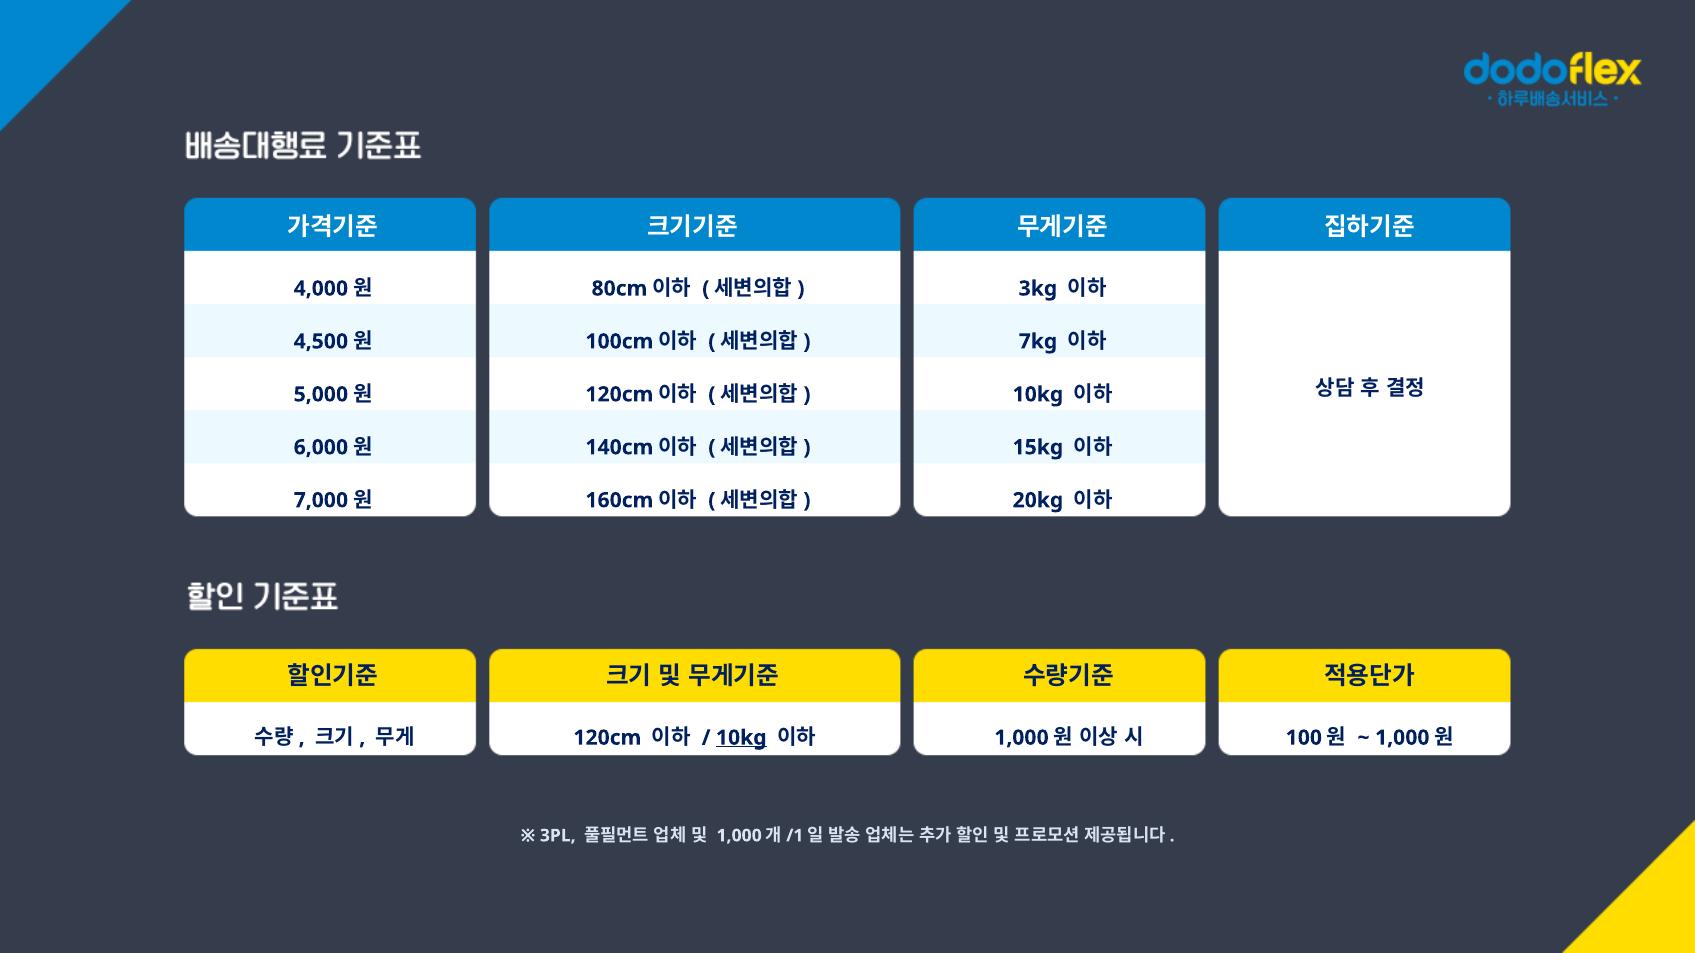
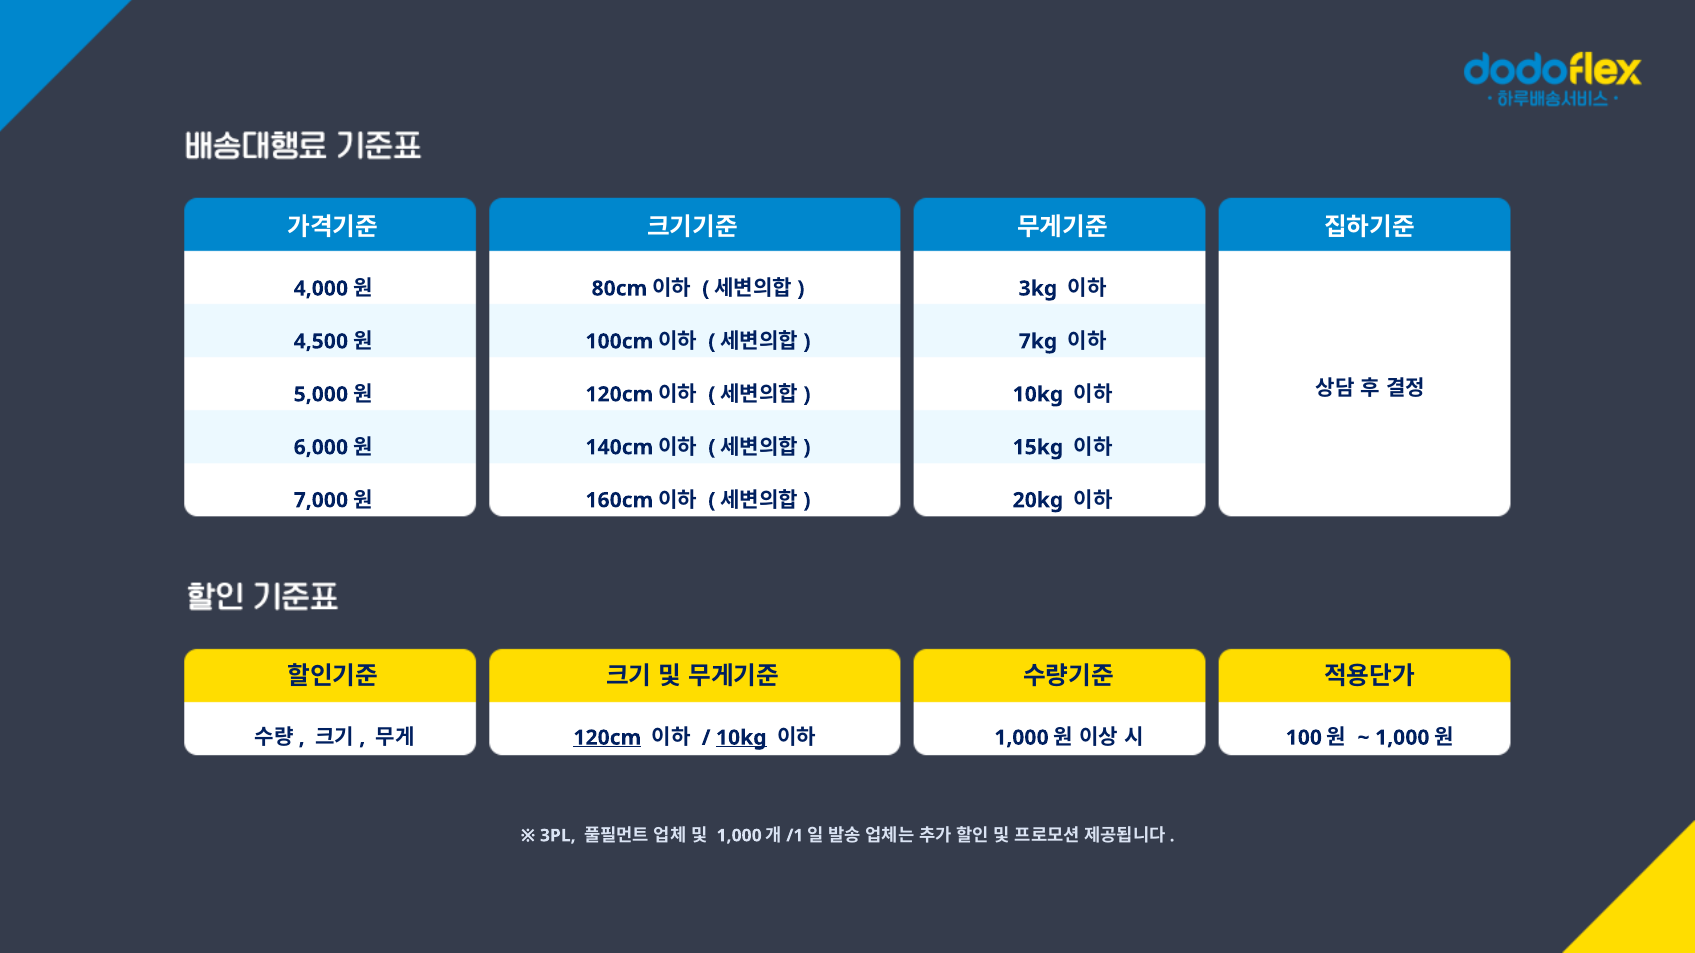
120cm at (607, 738) underline: none -> present
